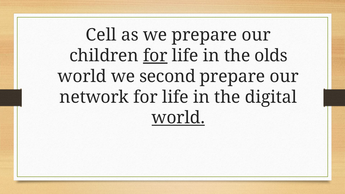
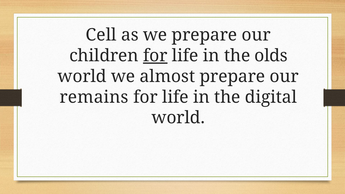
second: second -> almost
network: network -> remains
world at (178, 118) underline: present -> none
